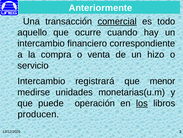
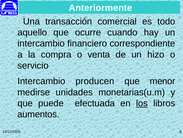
comercial underline: present -> none
registrará: registrará -> producen
operación: operación -> efectuada
producen: producen -> aumentos
